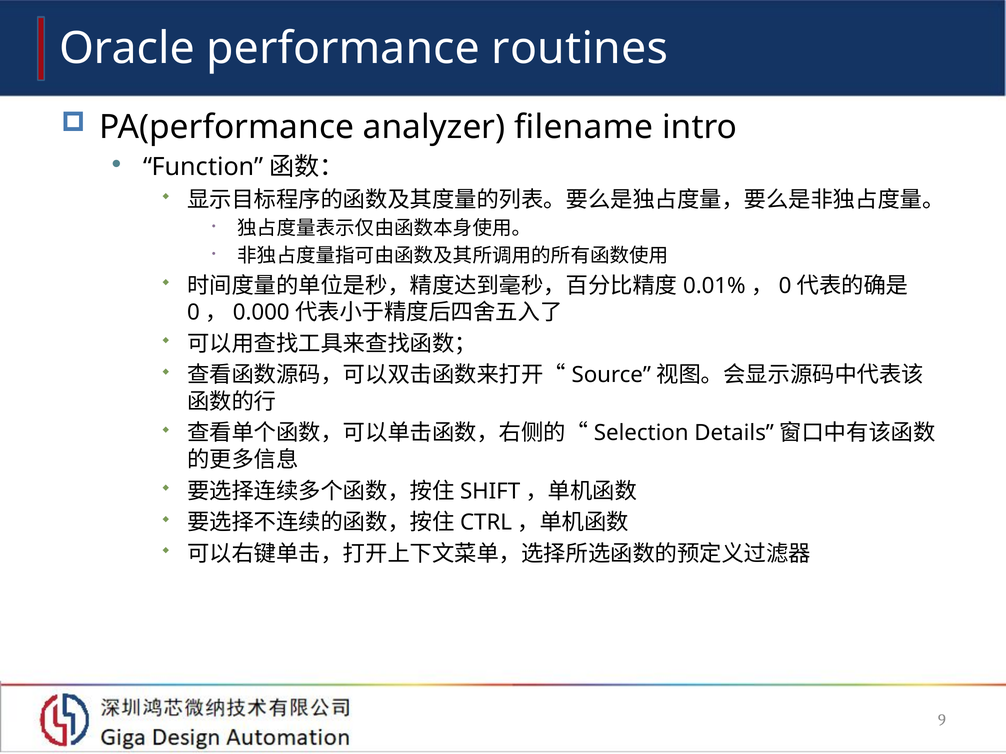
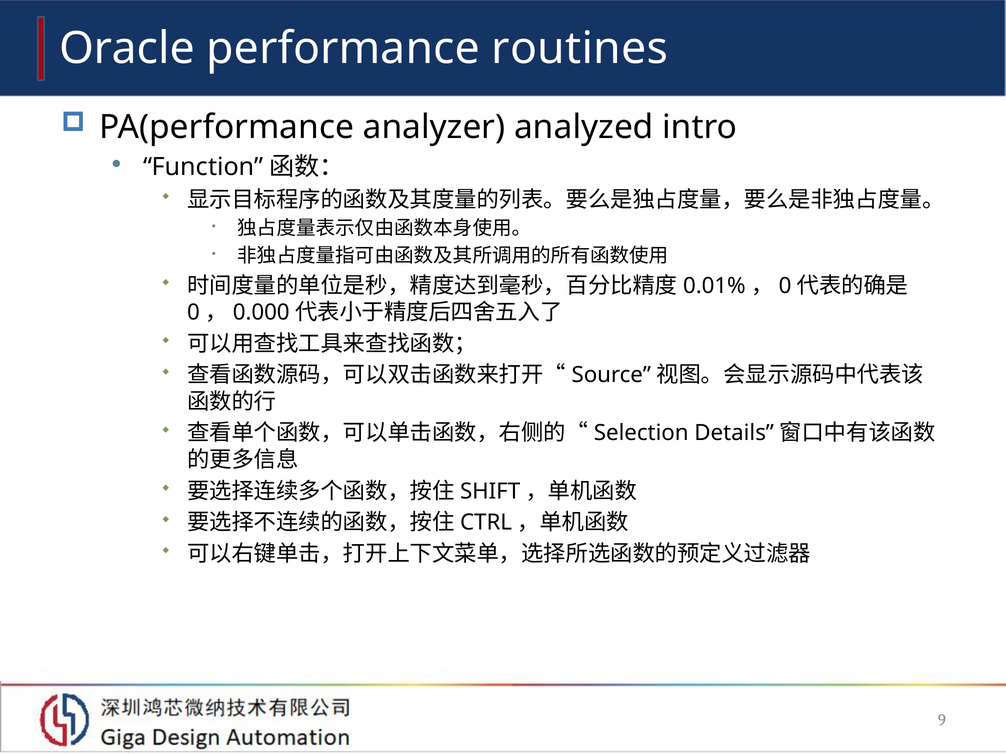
filename: filename -> analyzed
